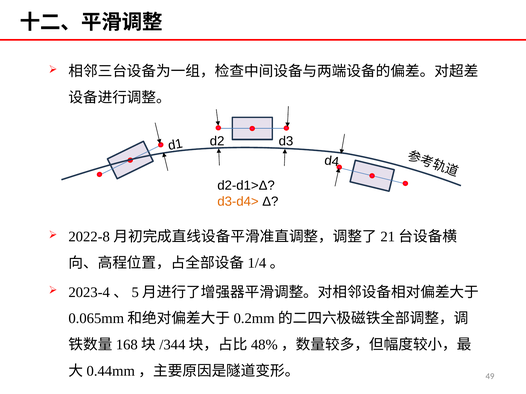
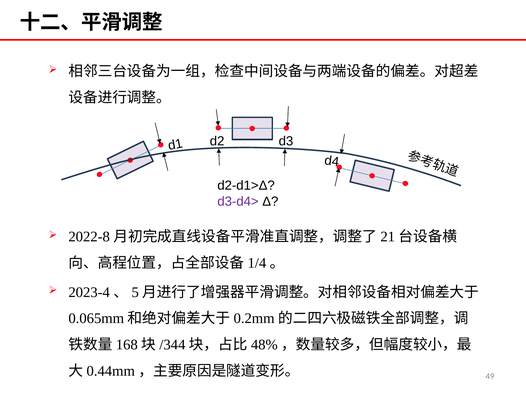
d3-d4> colour: orange -> purple
